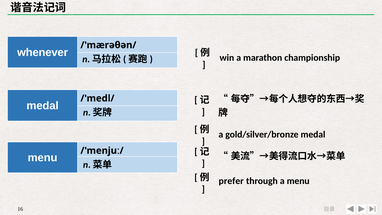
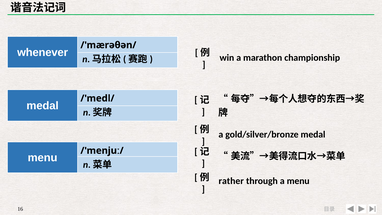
prefer: prefer -> rather
